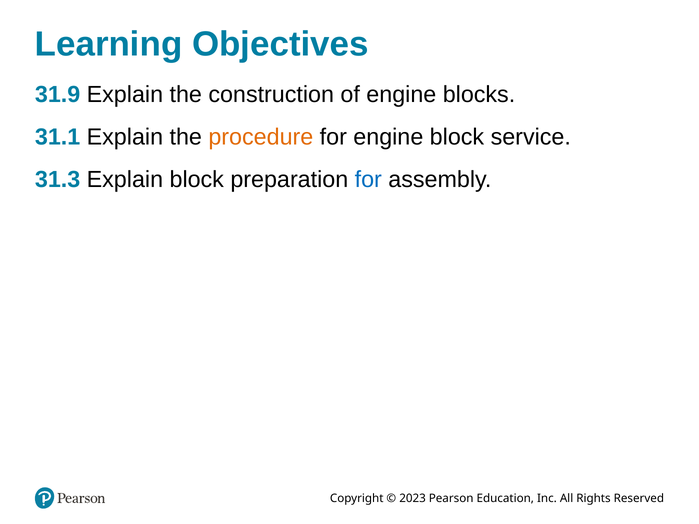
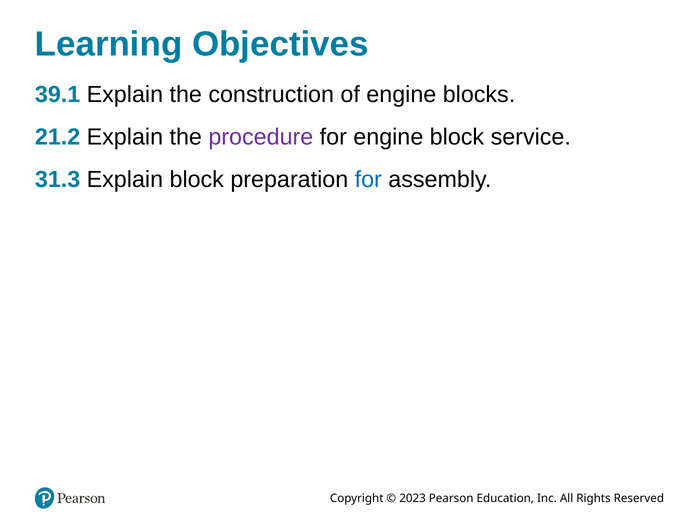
31.9: 31.9 -> 39.1
31.1: 31.1 -> 21.2
procedure colour: orange -> purple
